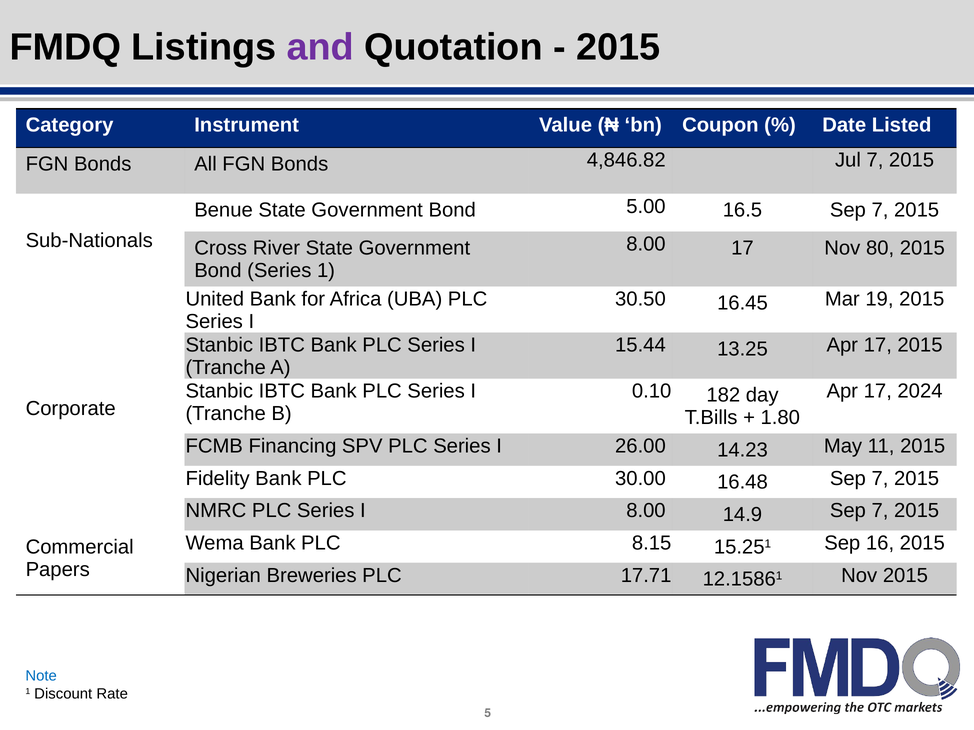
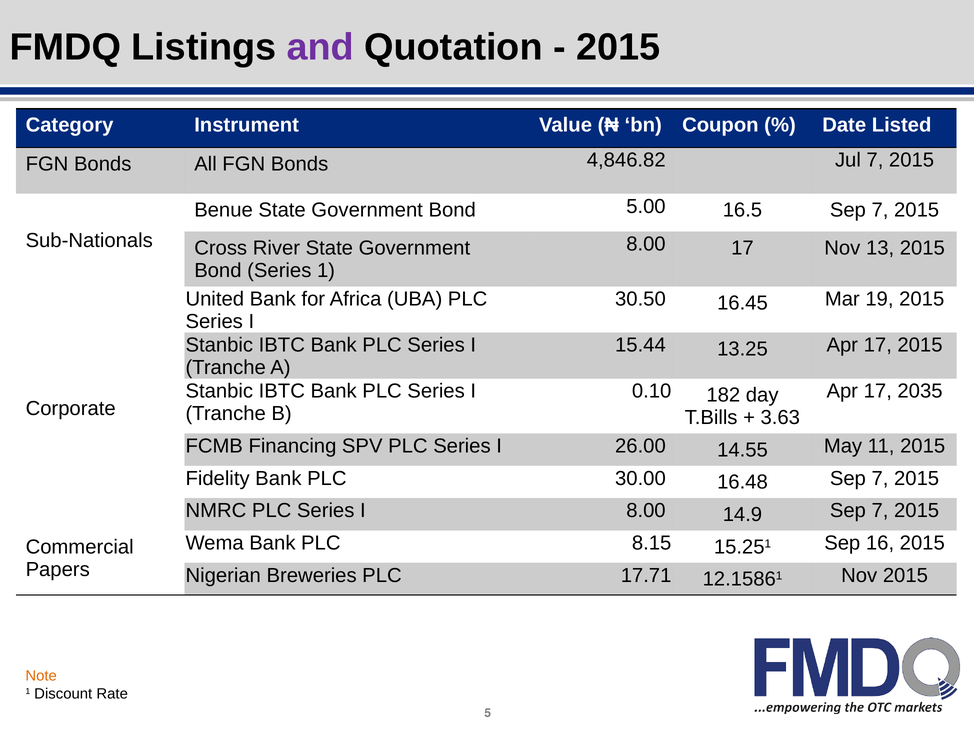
80: 80 -> 13
2024: 2024 -> 2035
1.80: 1.80 -> 3.63
14.23: 14.23 -> 14.55
Note colour: blue -> orange
